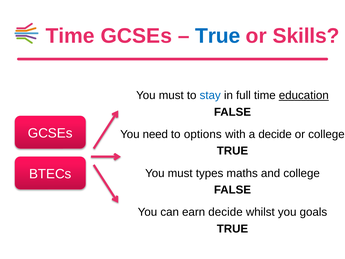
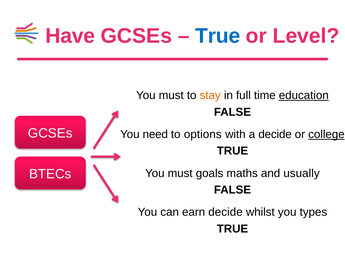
Time at (70, 36): Time -> Have
Skills: Skills -> Level
stay colour: blue -> orange
college at (326, 134) underline: none -> present
types: types -> goals
and college: college -> usually
goals: goals -> types
